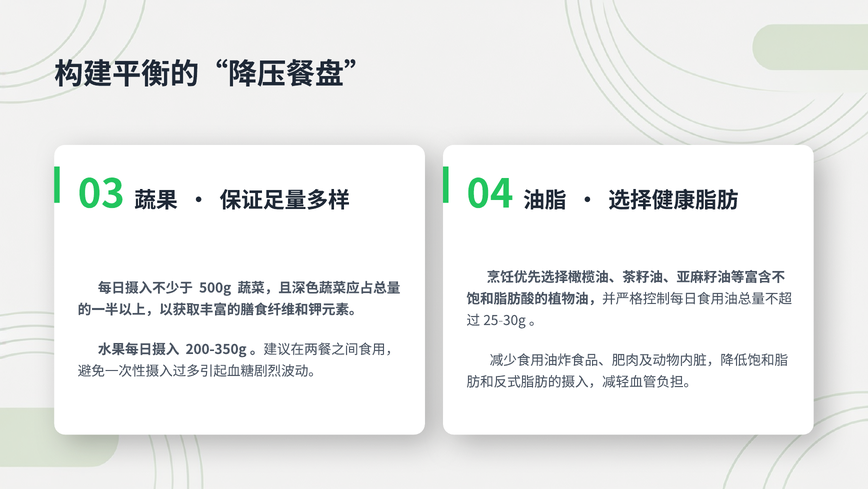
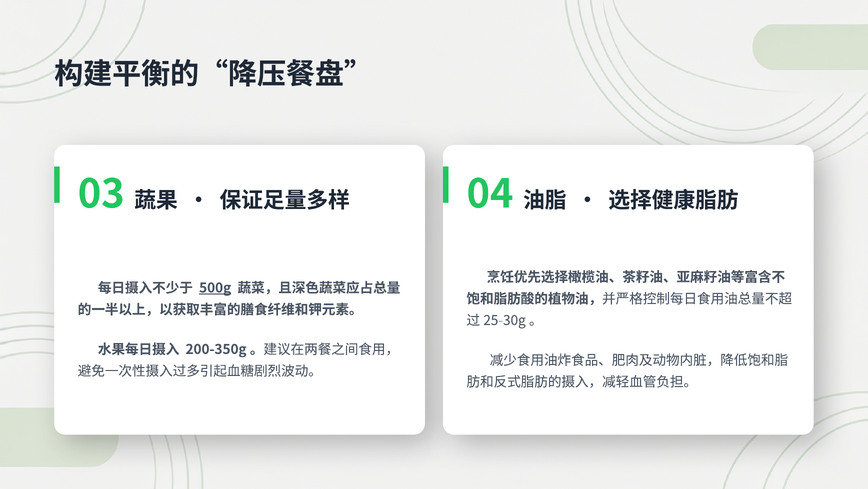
500g underline: none -> present
